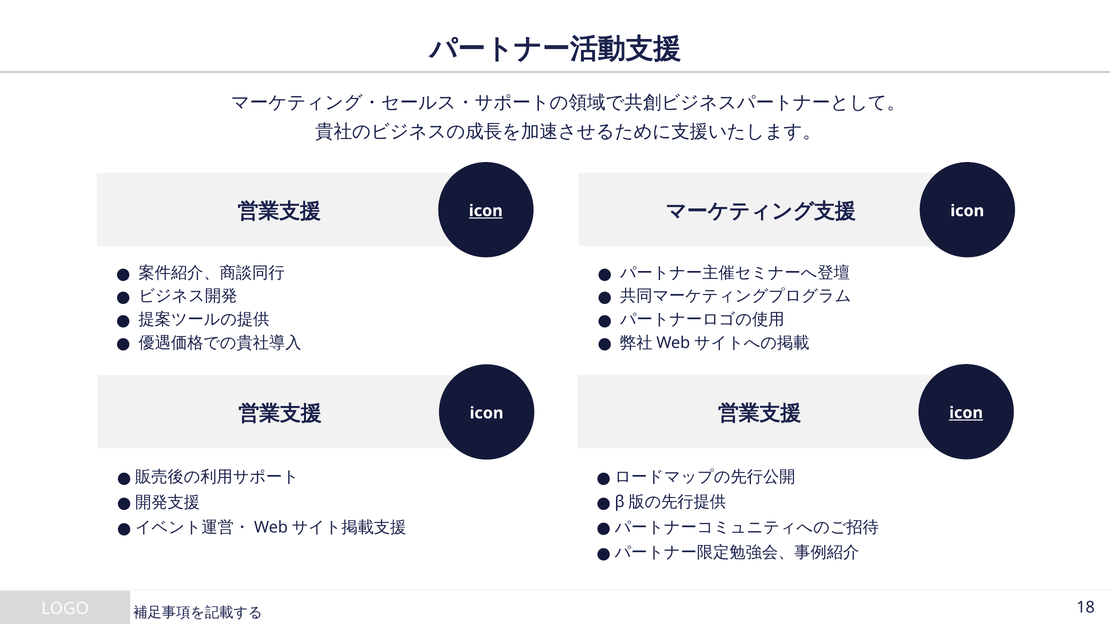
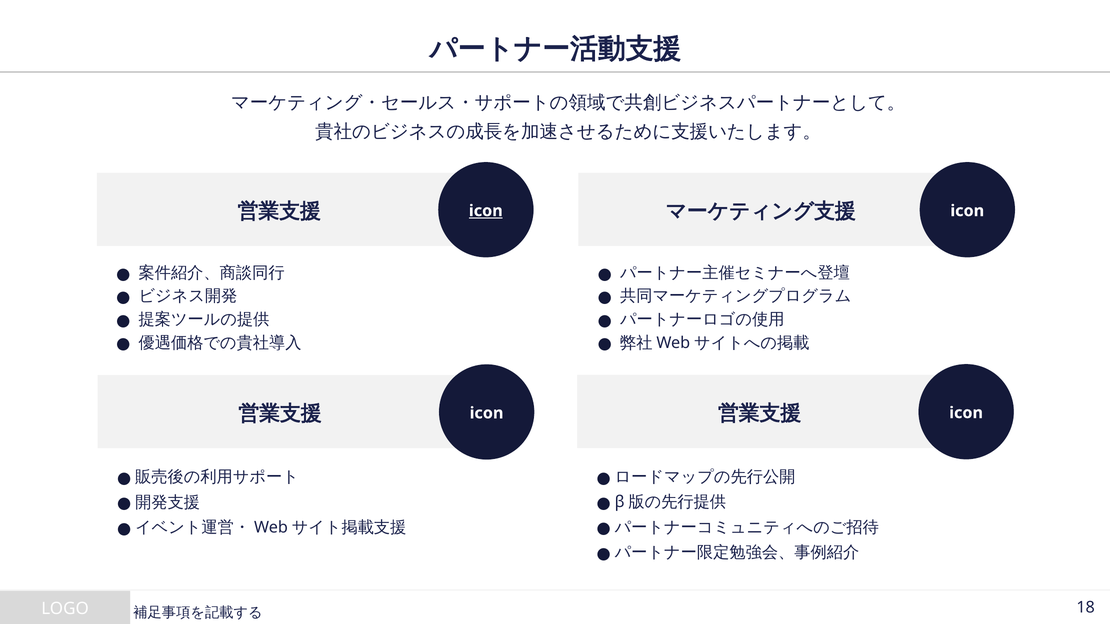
icon at (966, 413) underline: present -> none
